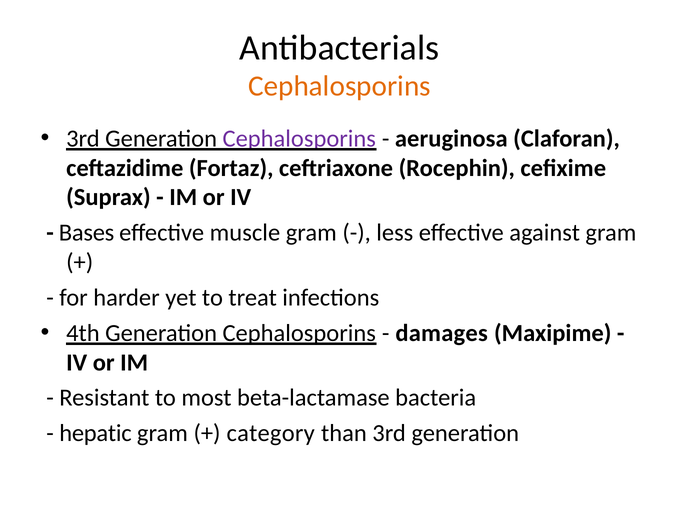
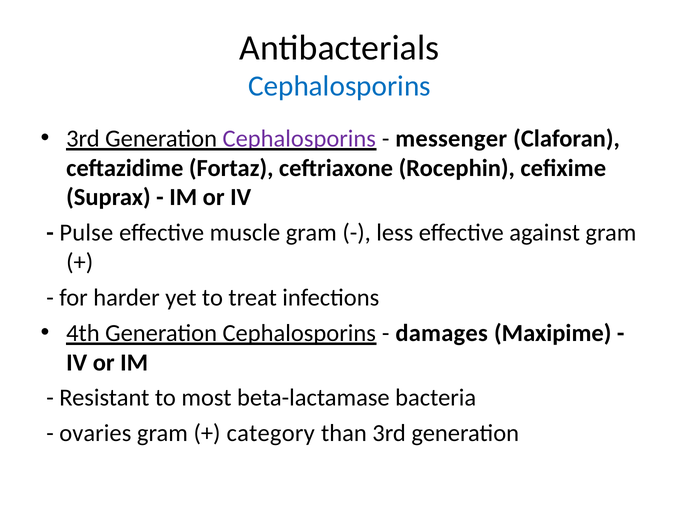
Cephalosporins at (339, 86) colour: orange -> blue
aeruginosa: aeruginosa -> messenger
Bases: Bases -> Pulse
hepatic: hepatic -> ovaries
